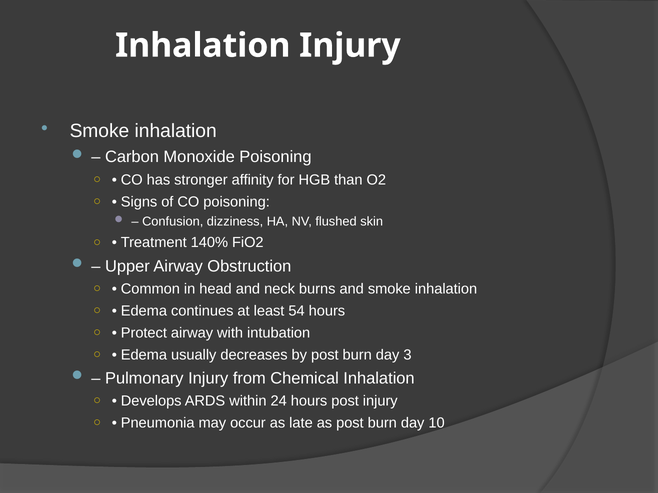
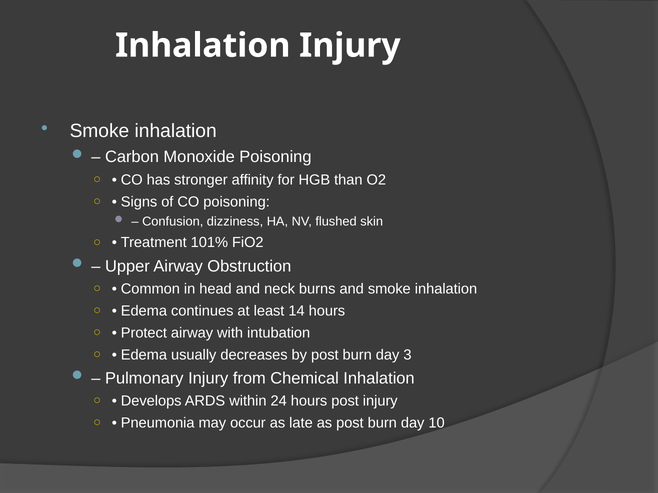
140%: 140% -> 101%
54: 54 -> 14
